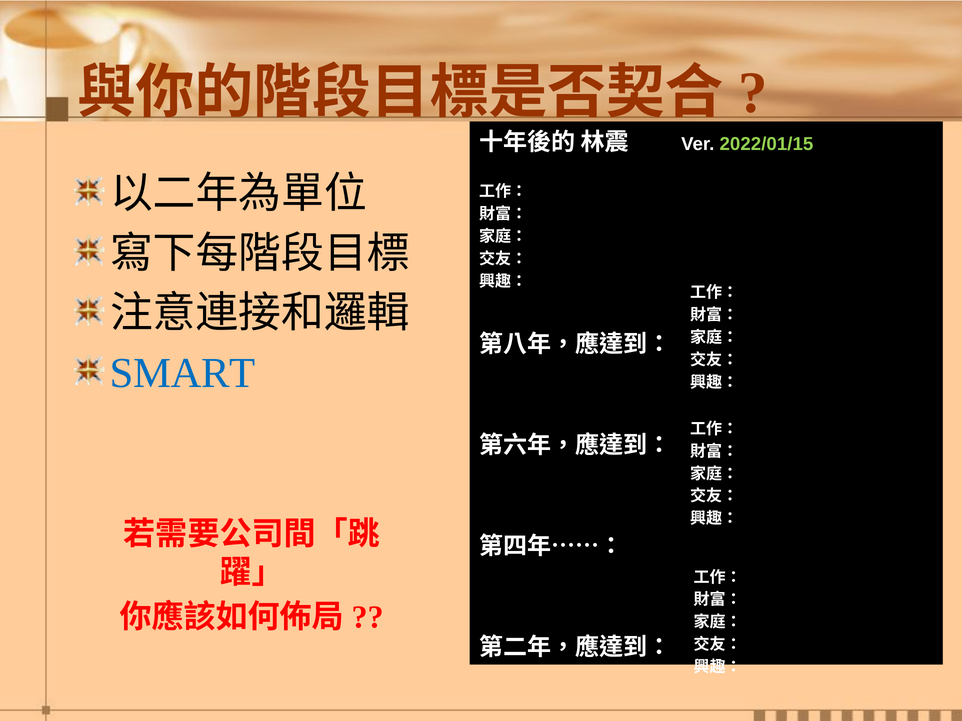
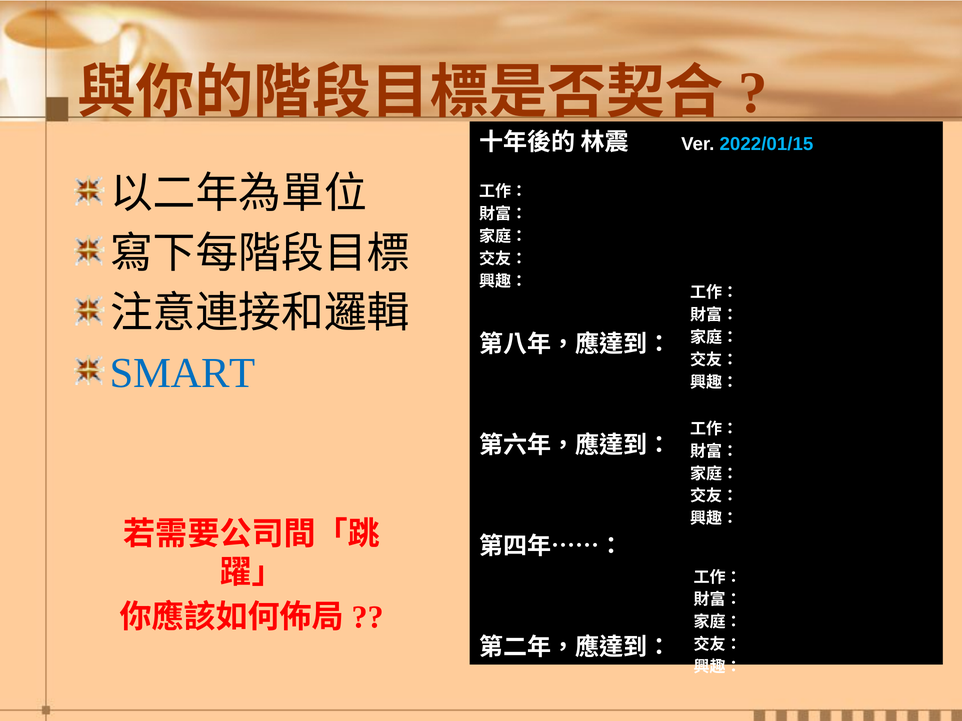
2022/01/15 colour: light green -> light blue
